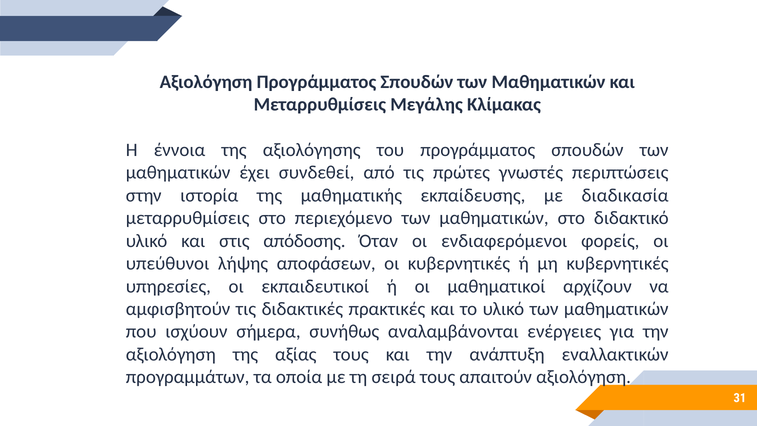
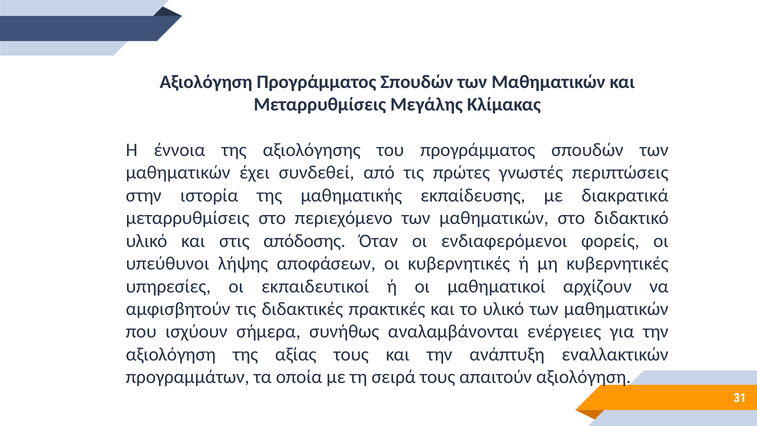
διαδικασία: διαδικασία -> διακρατικά
